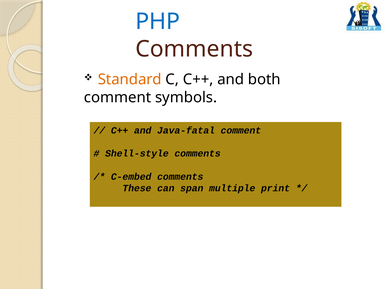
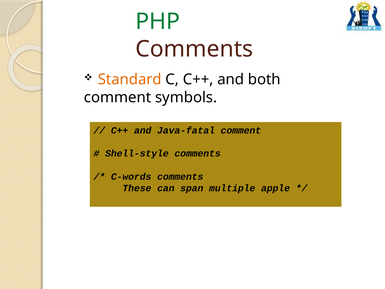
PHP colour: blue -> green
C-embed: C-embed -> C-words
print: print -> apple
